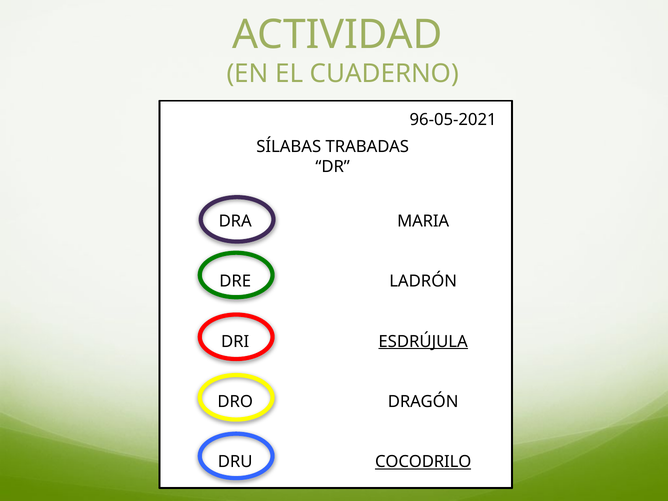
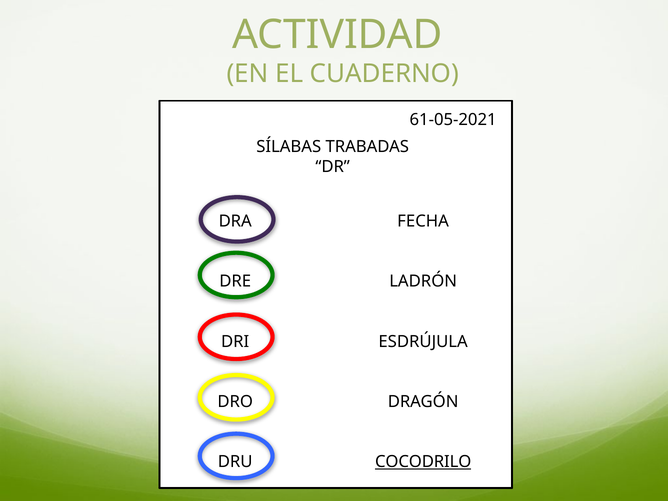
96-05-2021: 96-05-2021 -> 61-05-2021
MARIA: MARIA -> FECHA
ESDRÚJULA underline: present -> none
